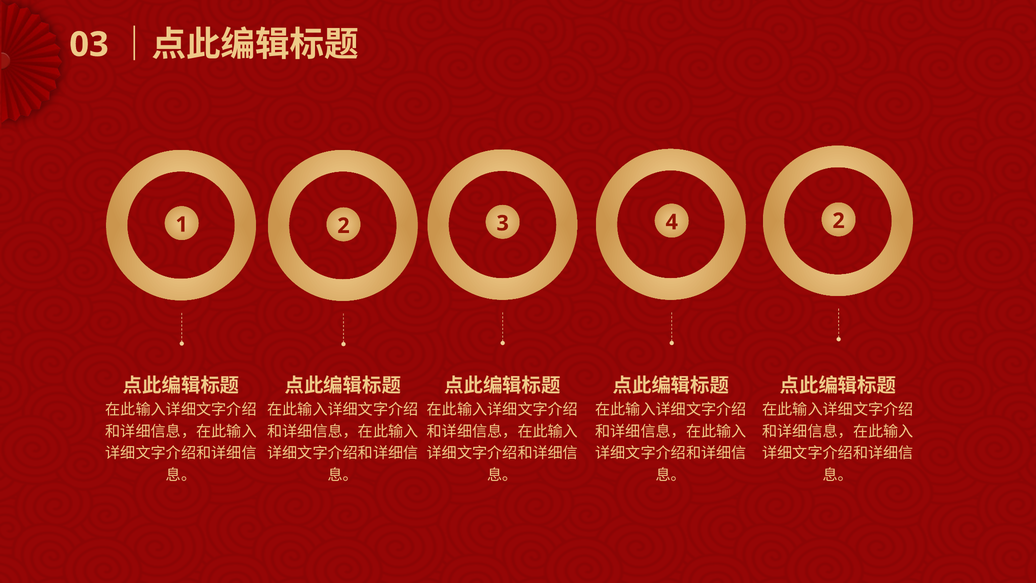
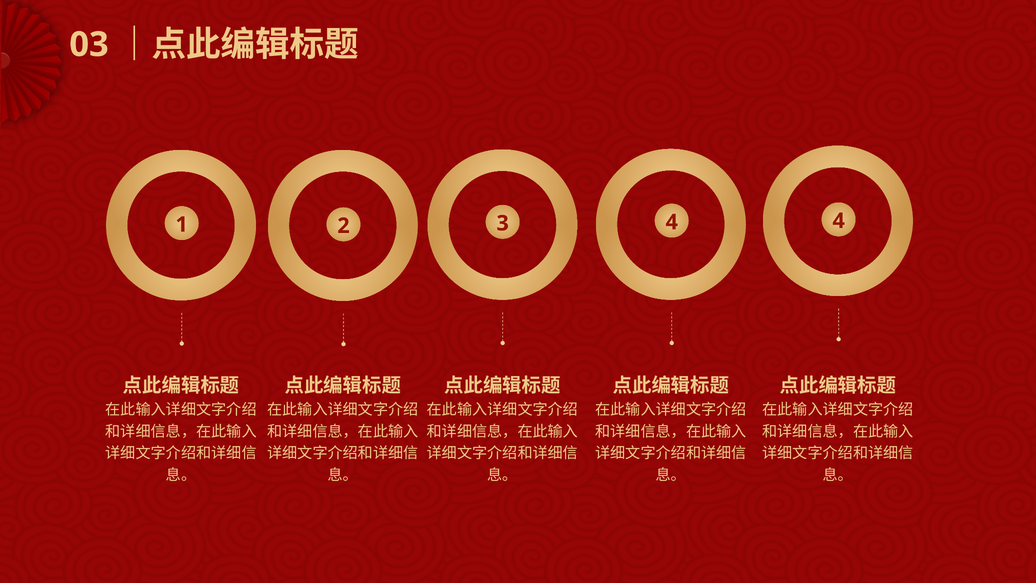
2 at (839, 221): 2 -> 4
